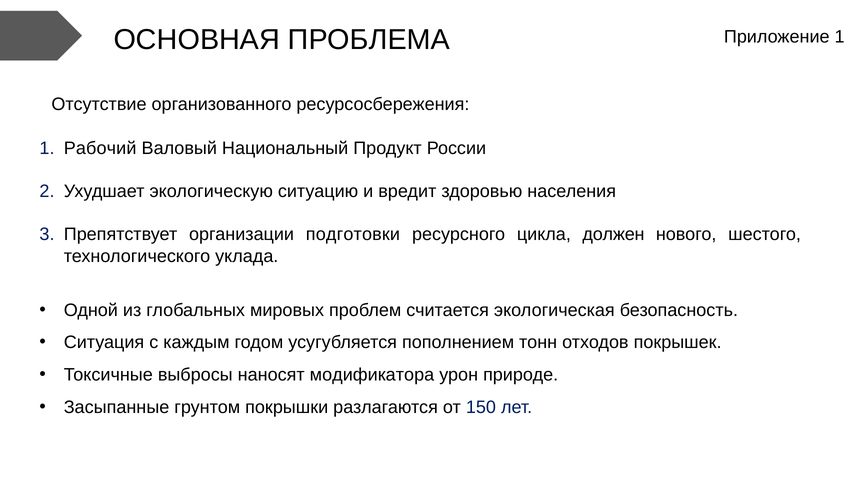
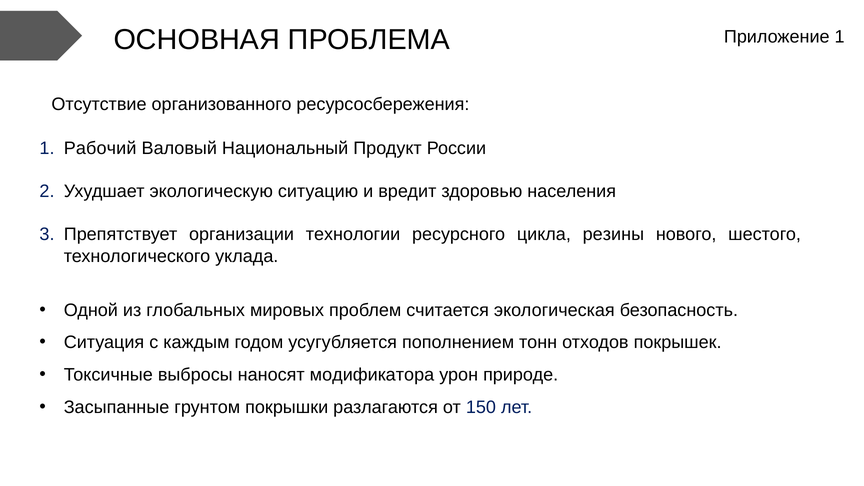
подготовки: подготовки -> технологии
должен: должен -> резины
